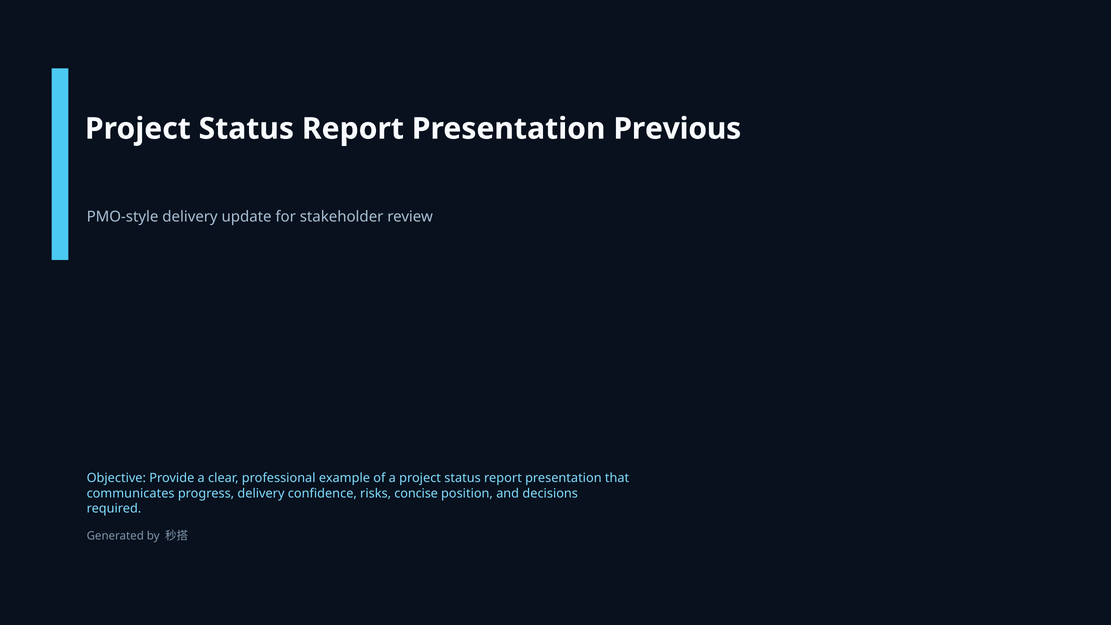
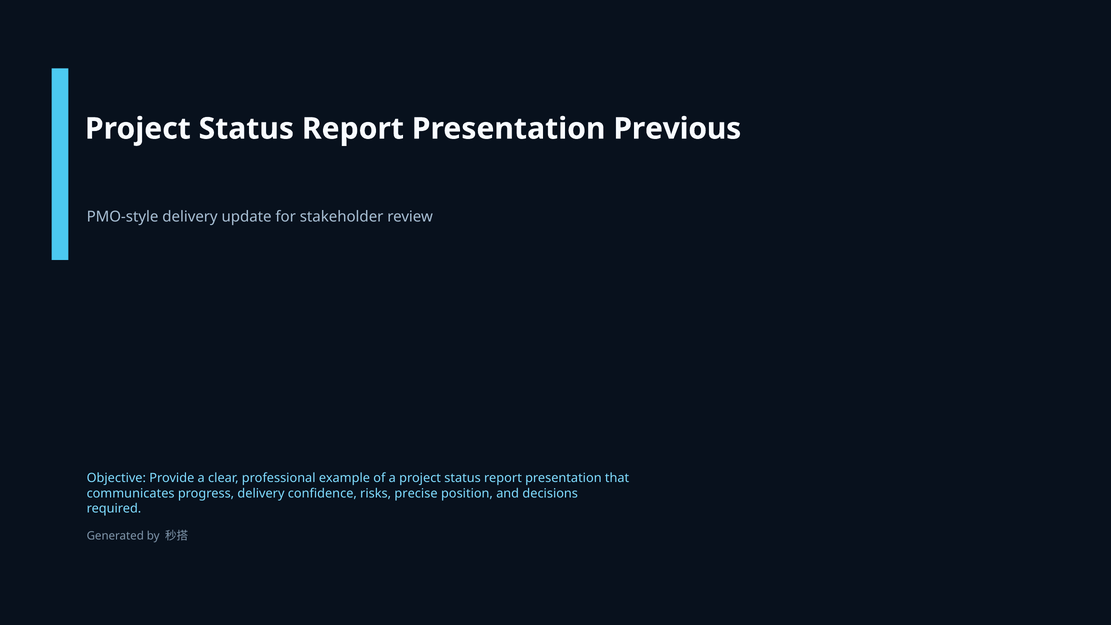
concise: concise -> precise
